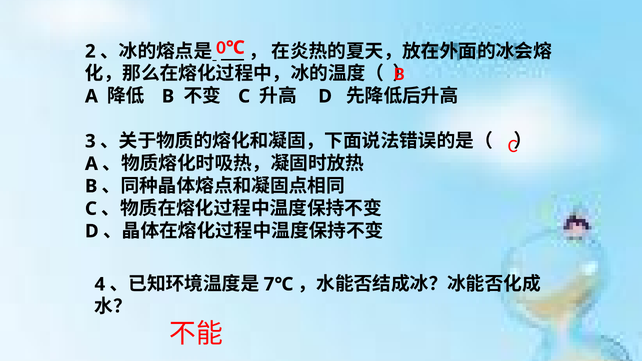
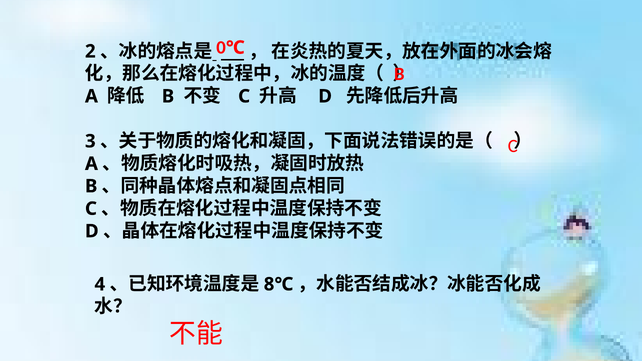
7℃: 7℃ -> 8℃
